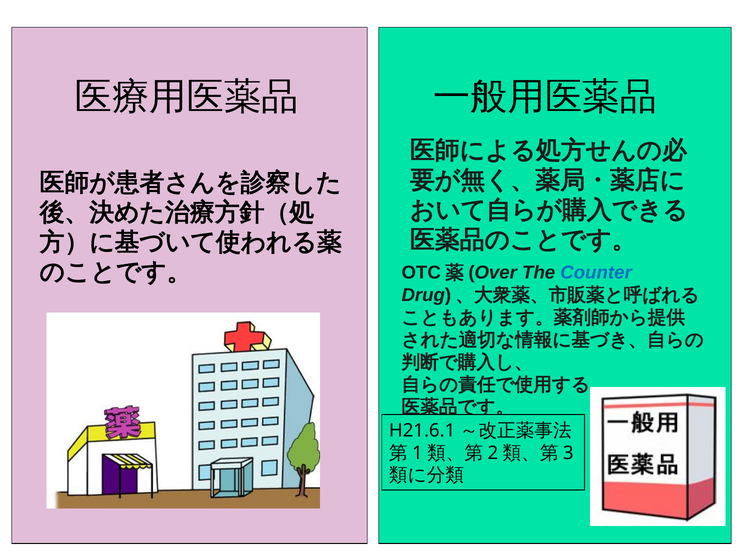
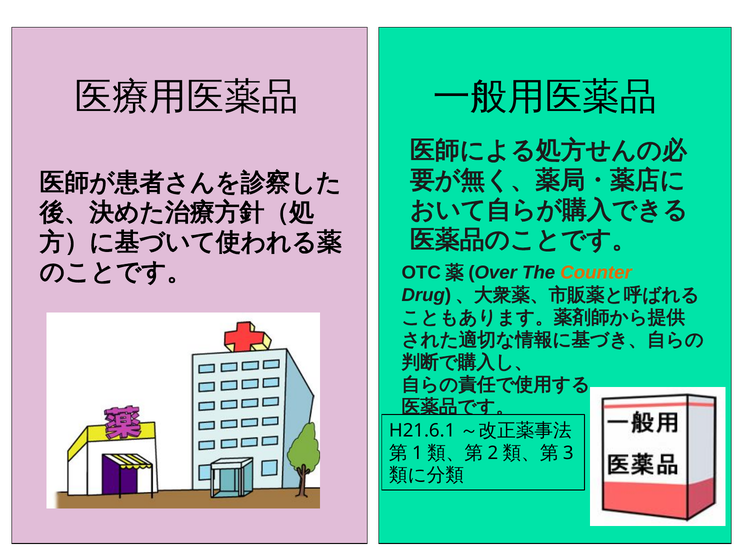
Counter colour: blue -> orange
